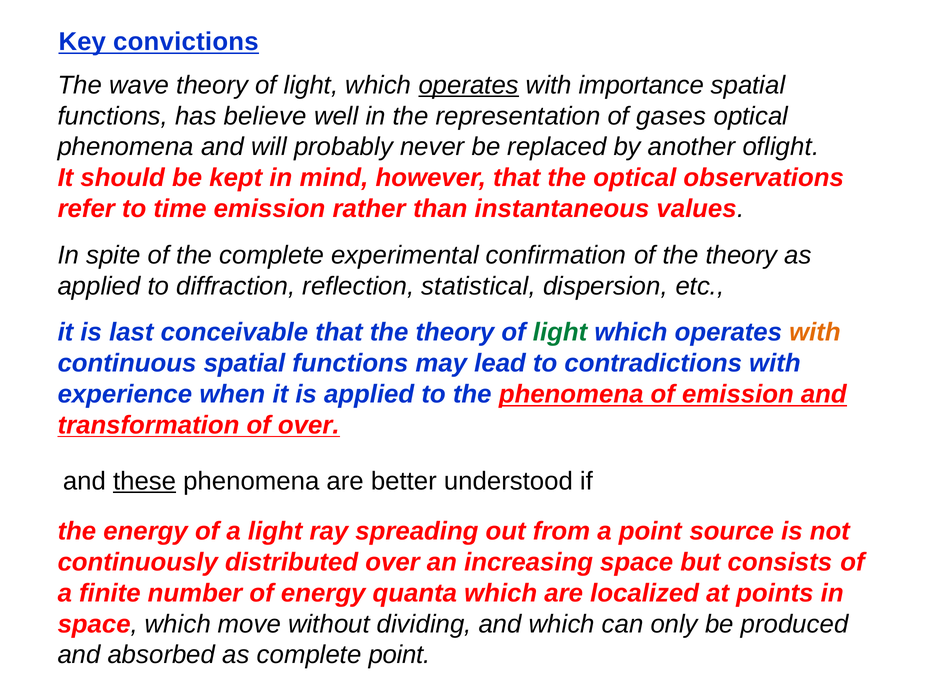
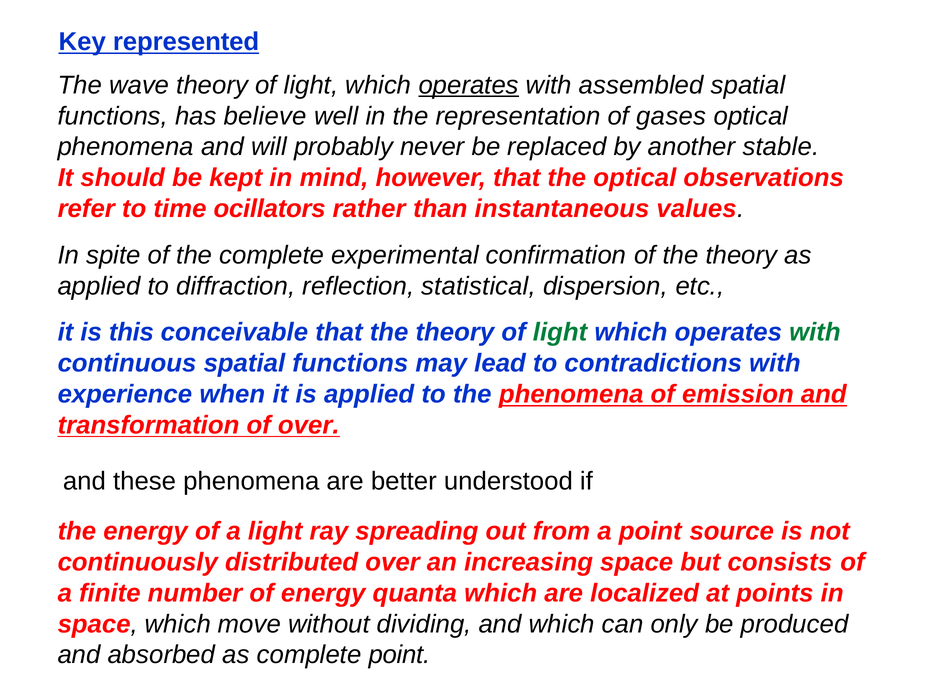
convictions: convictions -> represented
importance: importance -> assembled
oflight: oflight -> stable
time emission: emission -> ocillators
last: last -> this
with at (815, 333) colour: orange -> green
these underline: present -> none
